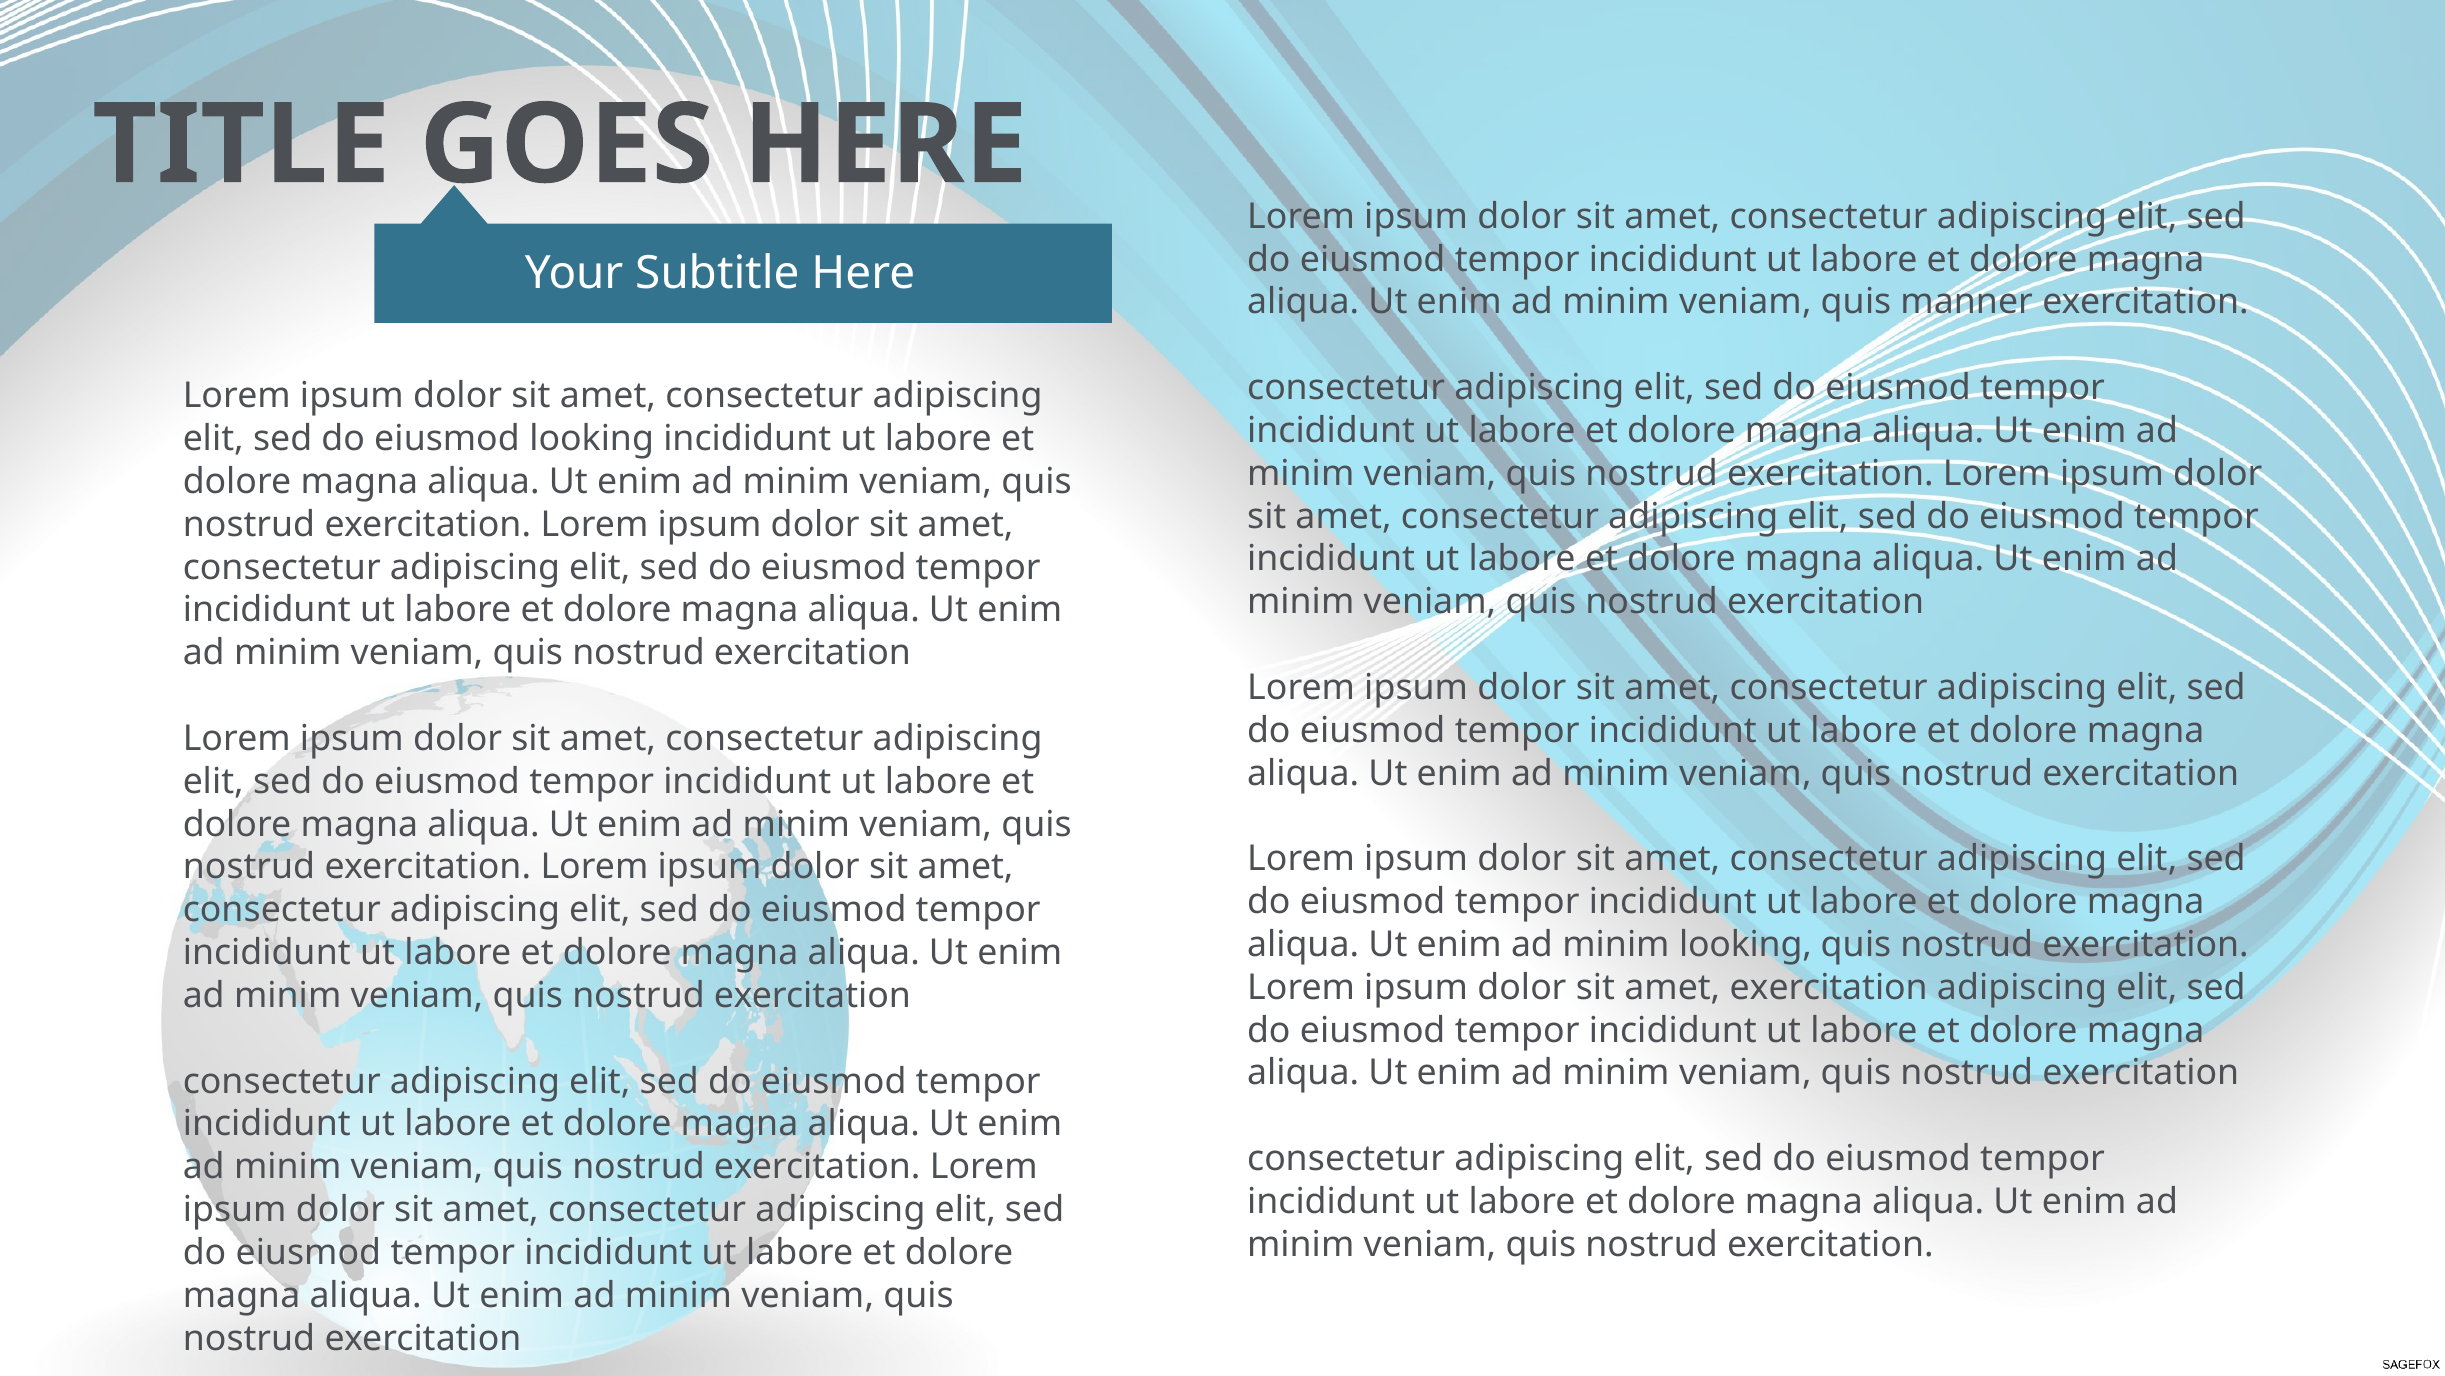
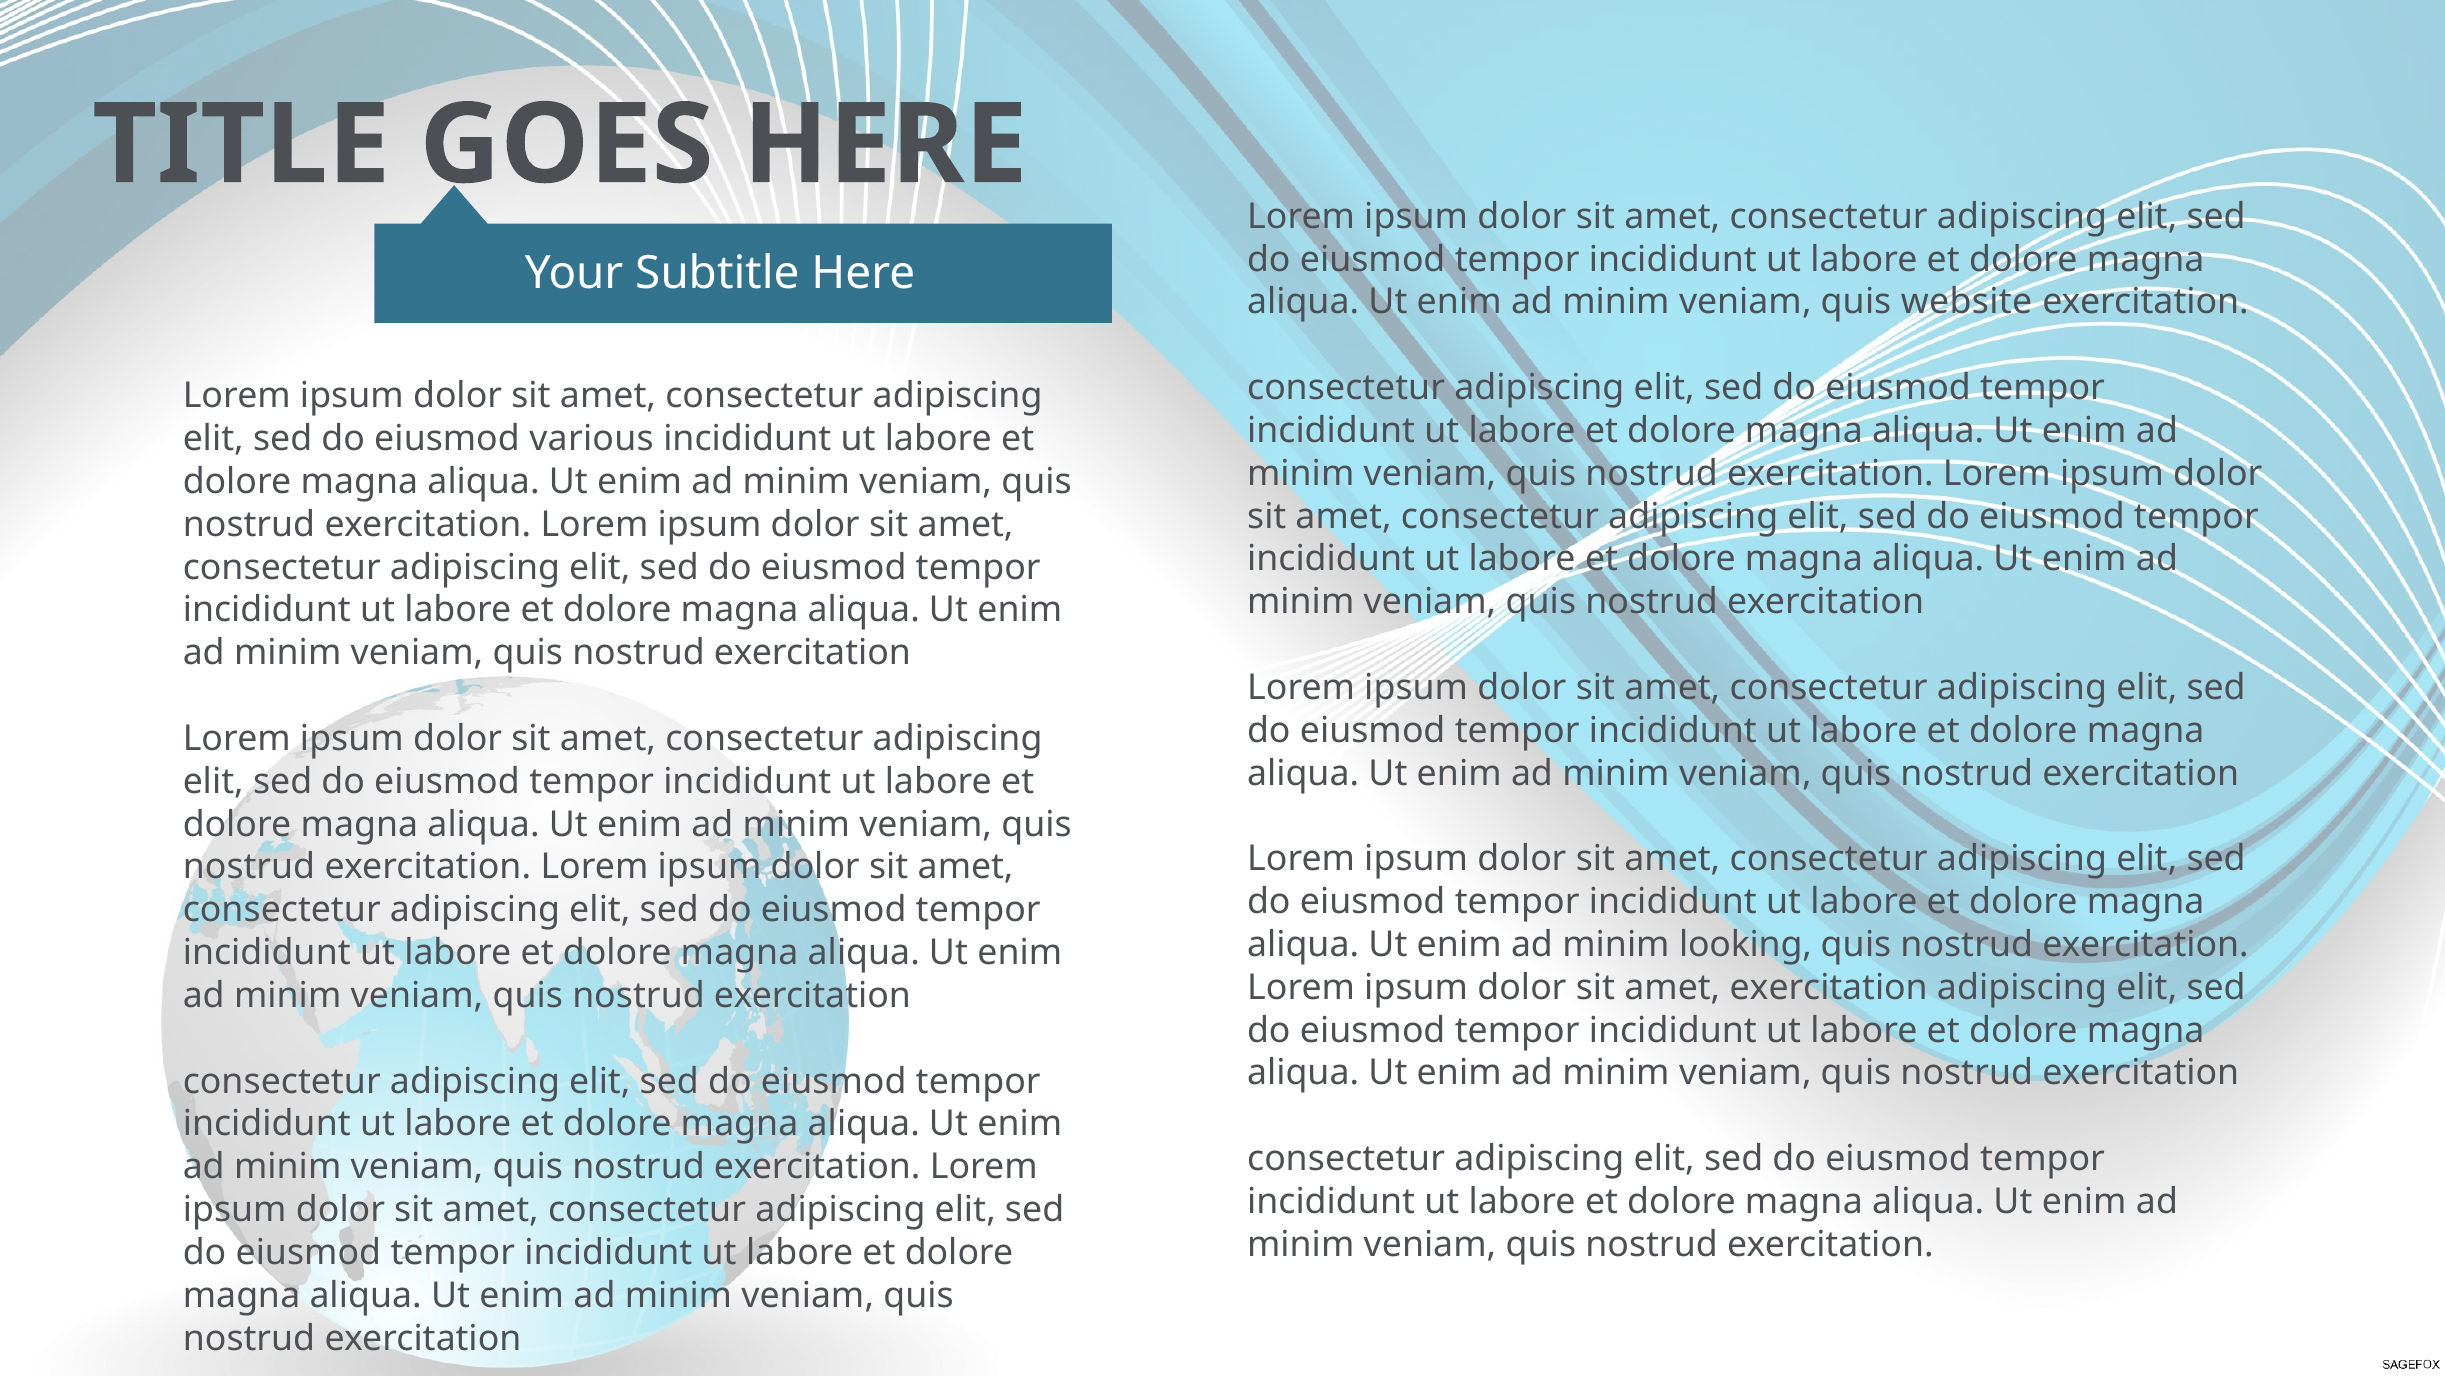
manner: manner -> website
eiusmod looking: looking -> various
